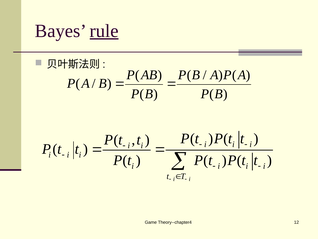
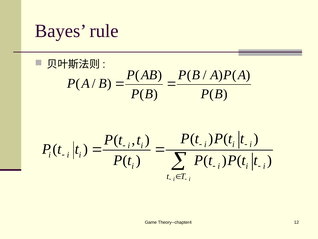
rule underline: present -> none
